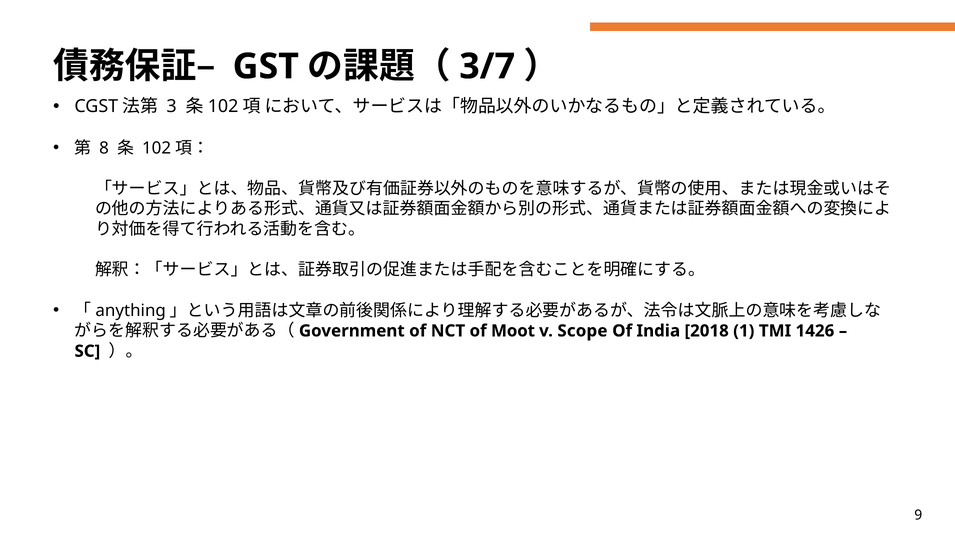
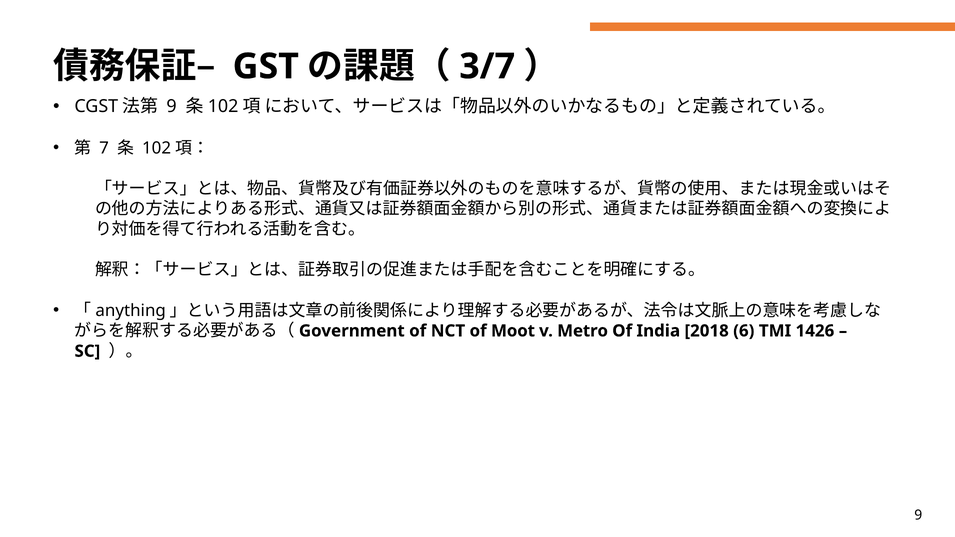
3 at (172, 107): 3 -> 9
8: 8 -> 7
Scope: Scope -> Metro
1: 1 -> 6
